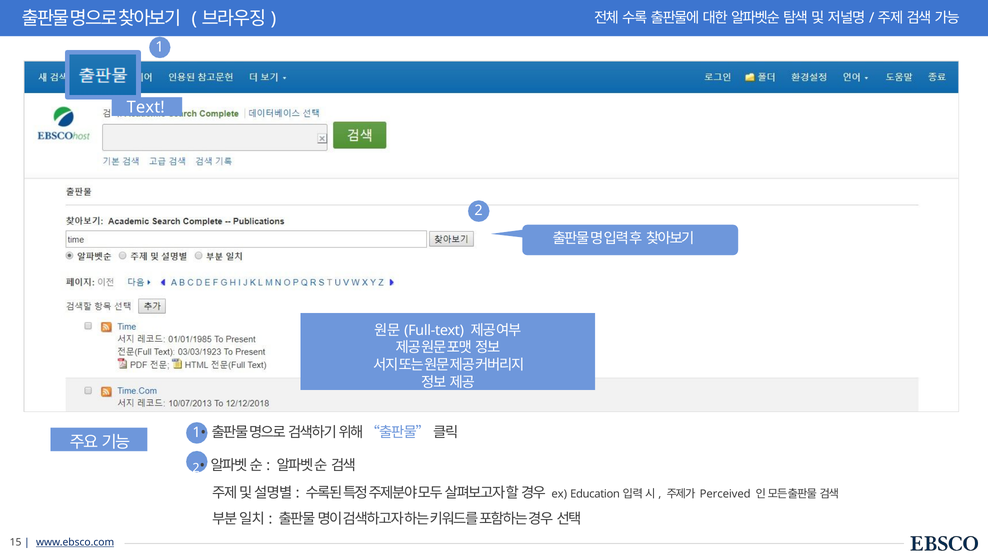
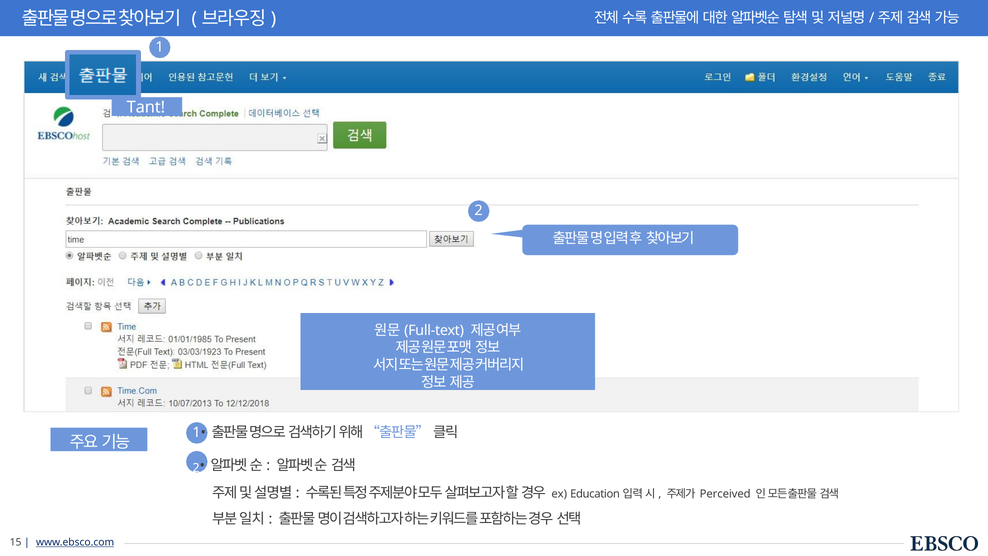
Text: Text -> Tant
